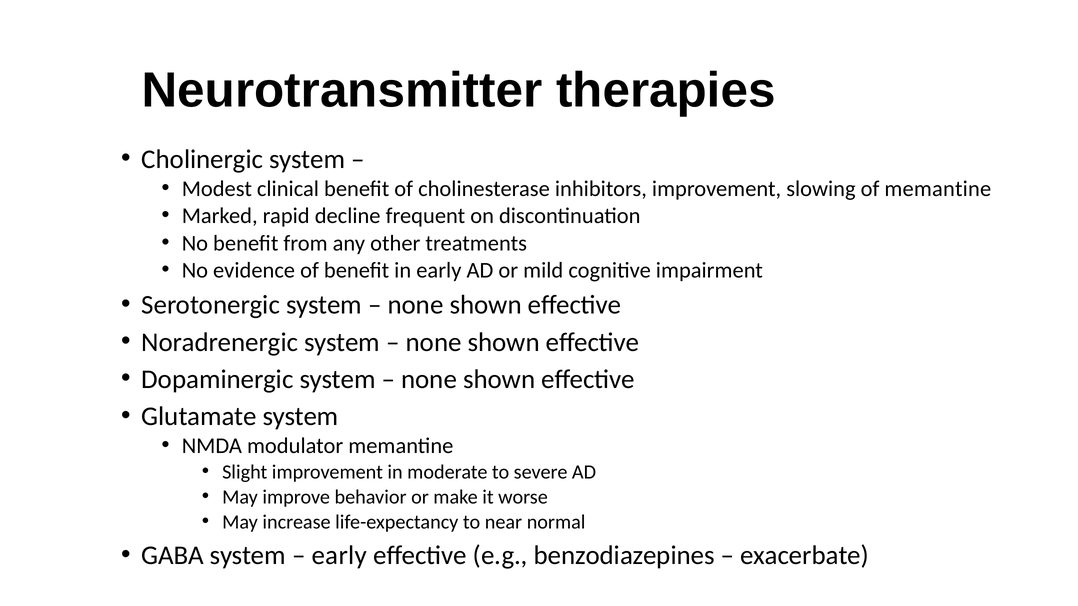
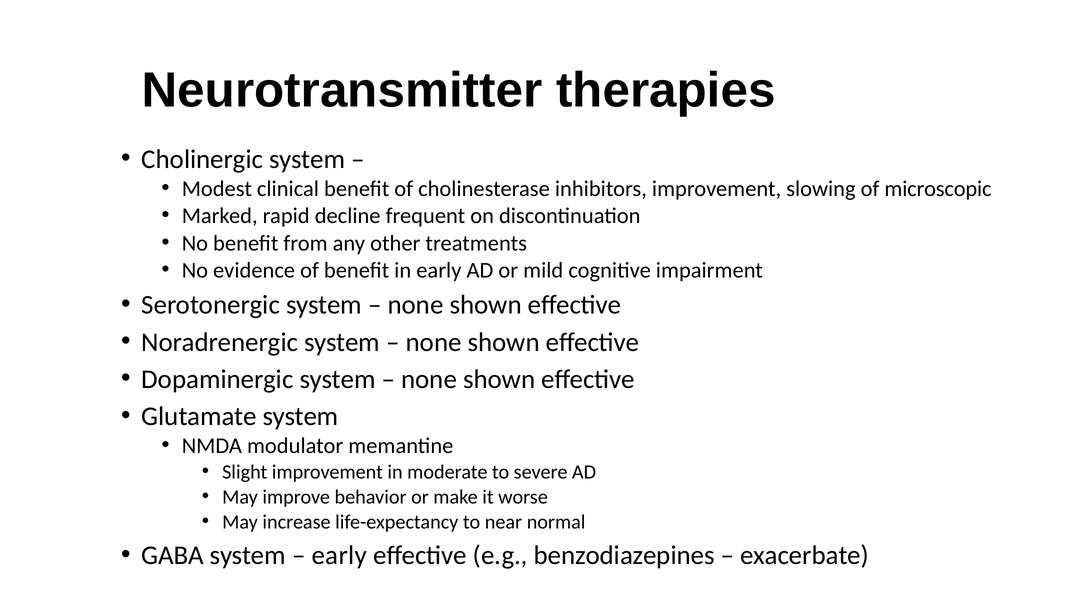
of memantine: memantine -> microscopic
